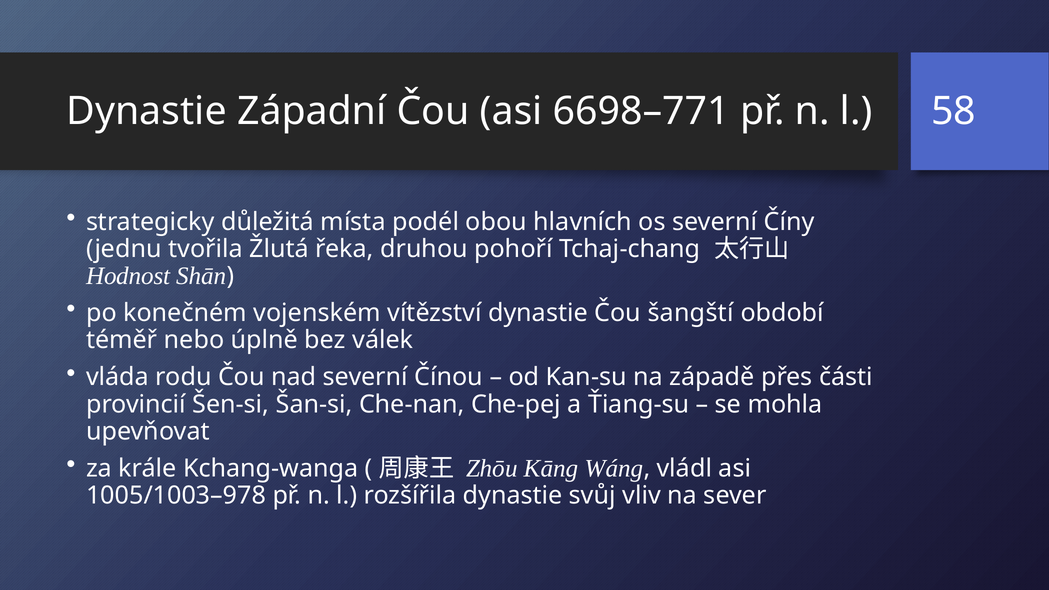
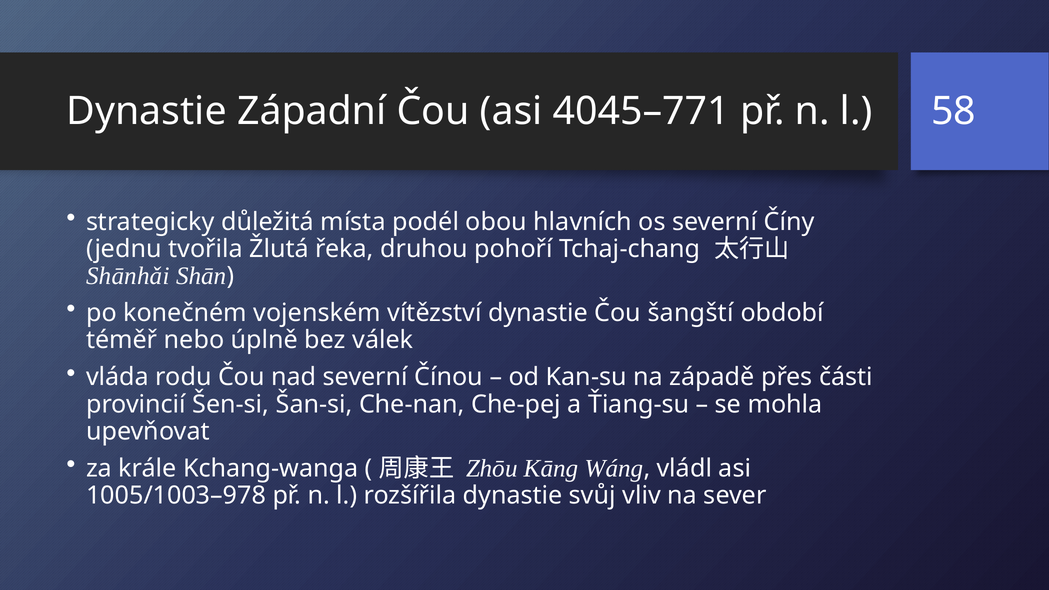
6698–771: 6698–771 -> 4045–771
Hodnost: Hodnost -> Shānhǎi
